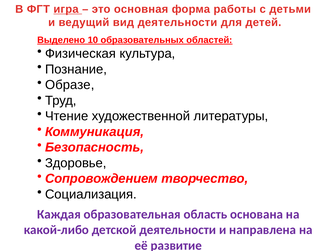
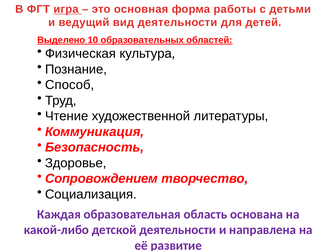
Образе: Образе -> Способ
